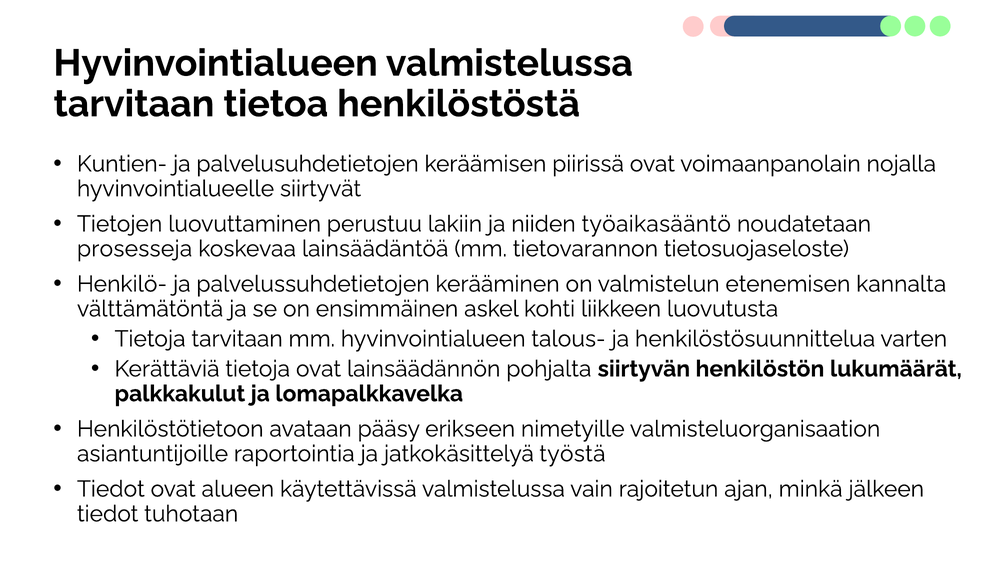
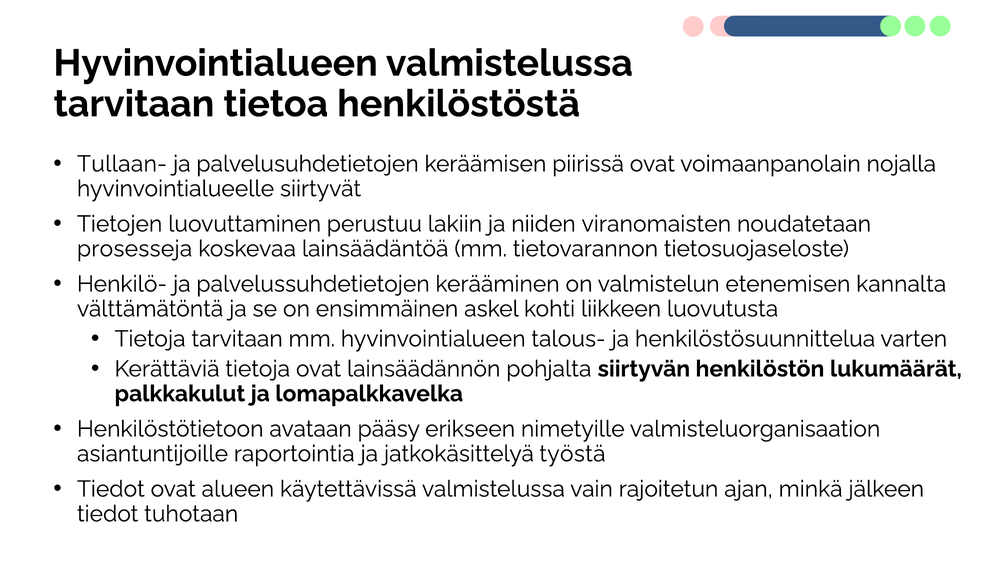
Kuntien-: Kuntien- -> Tullaan-
työaikasääntö: työaikasääntö -> viranomaisten
